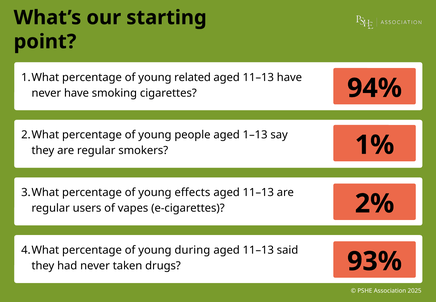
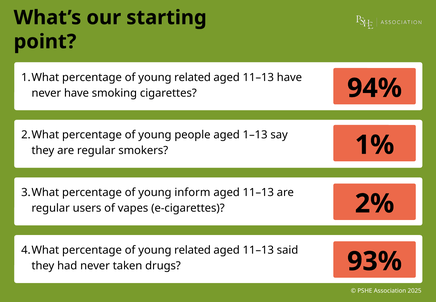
effects: effects -> inform
during at (192, 250): during -> related
